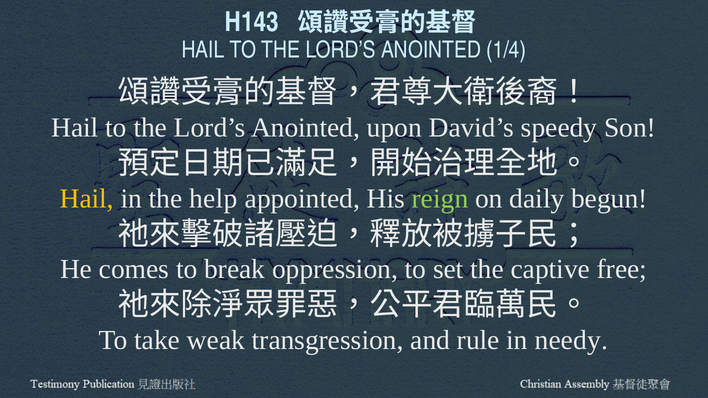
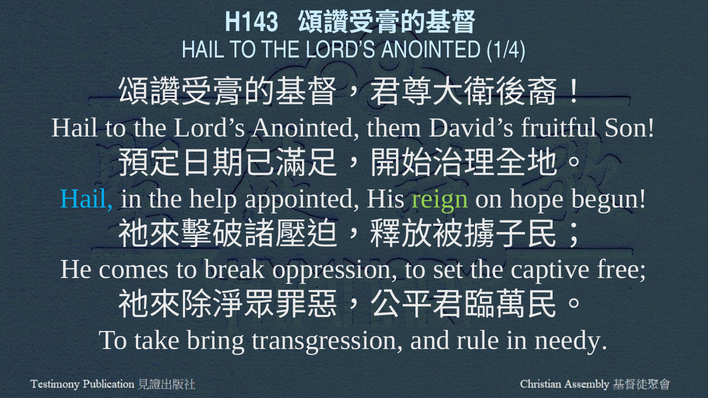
upon: upon -> them
speedy: speedy -> fruitful
Hail at (87, 199) colour: yellow -> light blue
daily: daily -> hope
weak: weak -> bring
